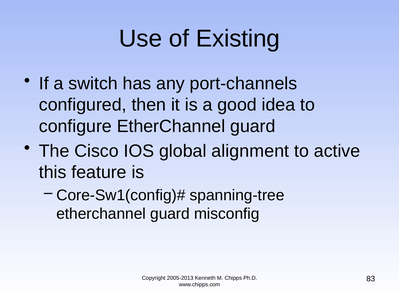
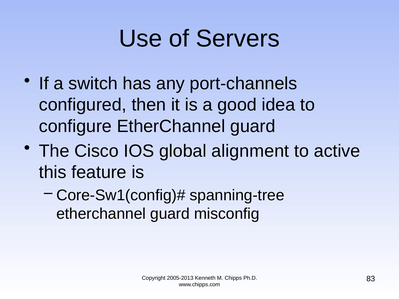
Existing: Existing -> Servers
